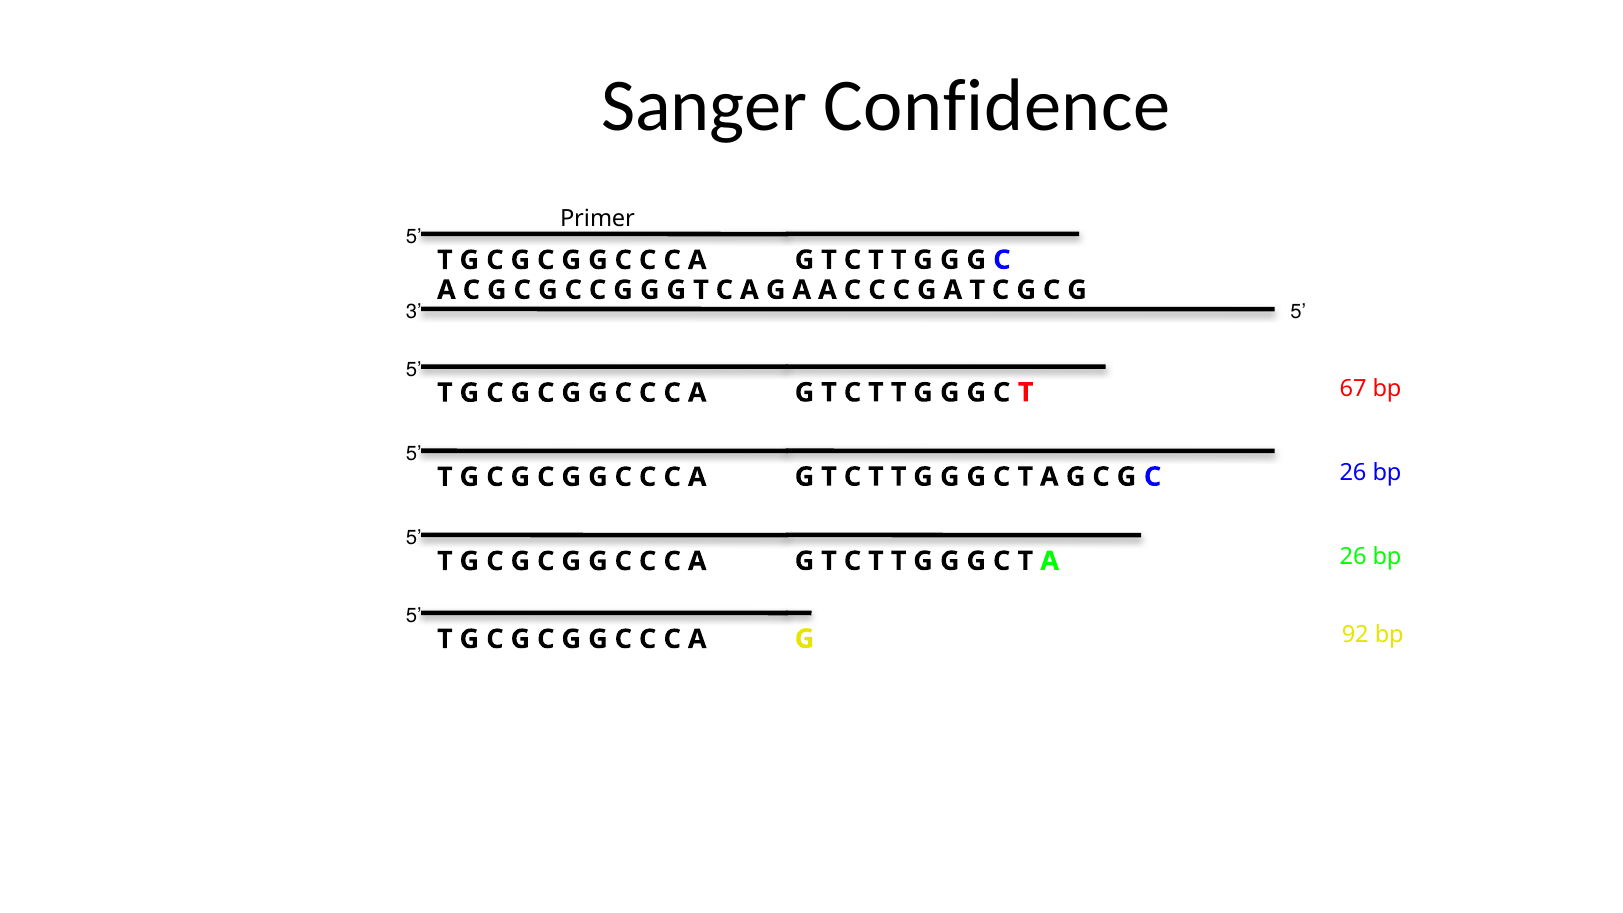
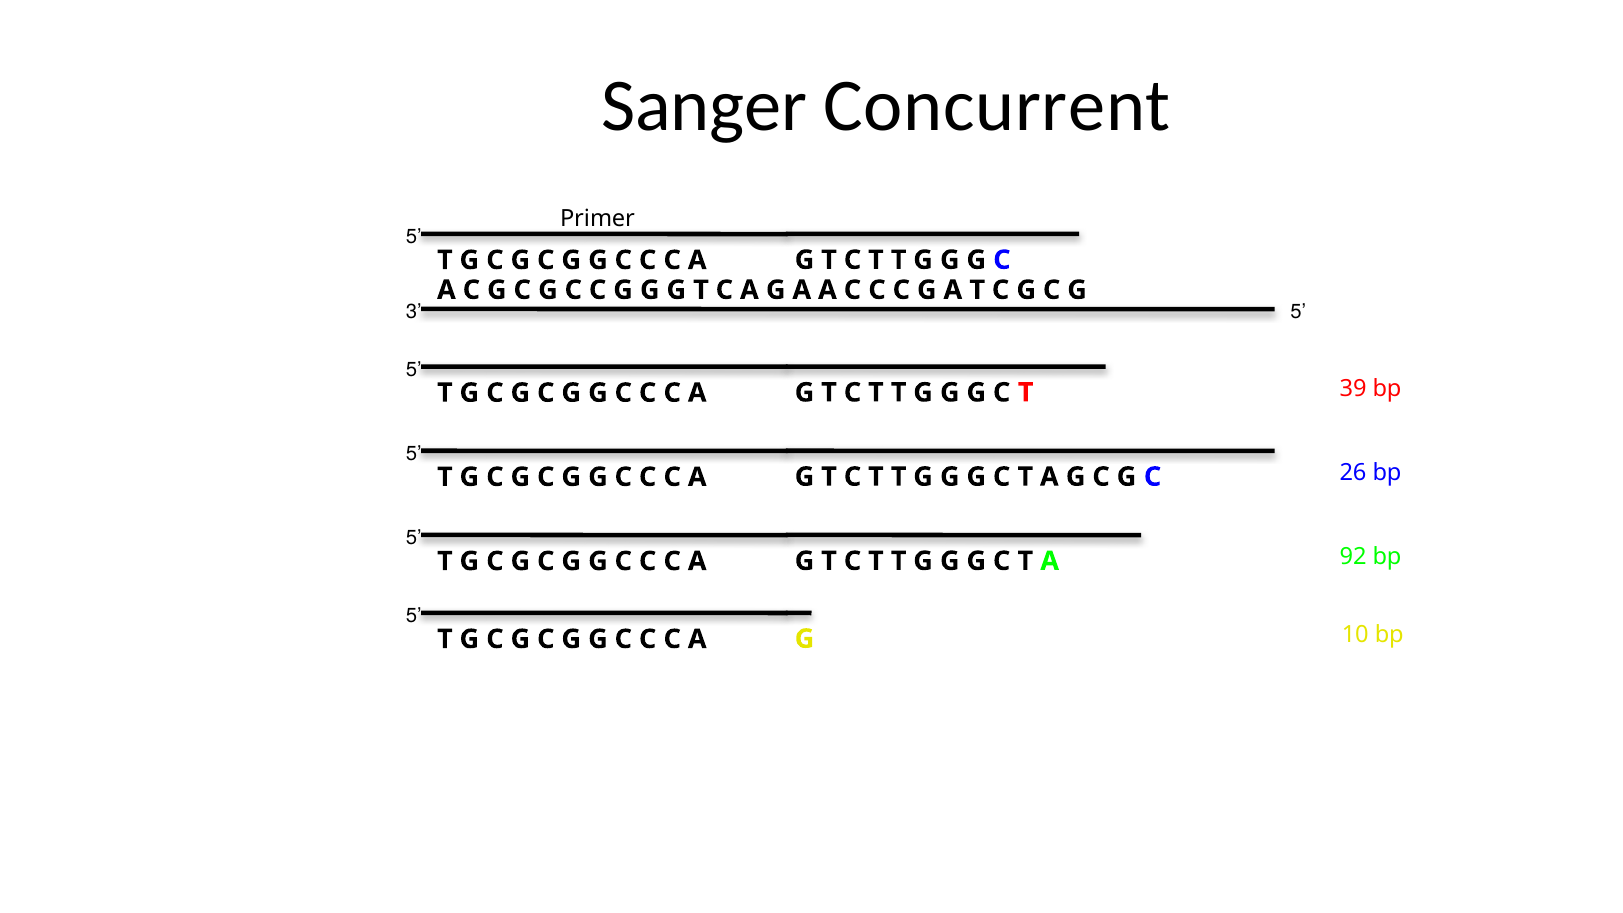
Confidence: Confidence -> Concurrent
67: 67 -> 39
A 26: 26 -> 92
92: 92 -> 10
